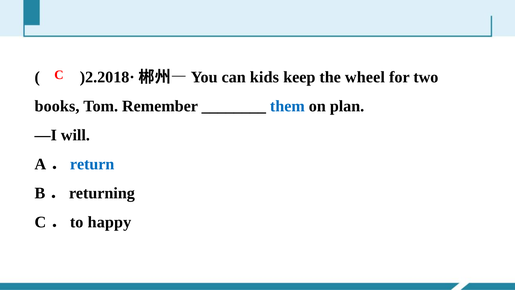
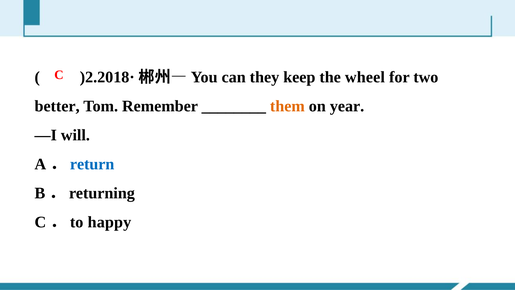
kids: kids -> they
books: books -> better
them colour: blue -> orange
plan: plan -> year
